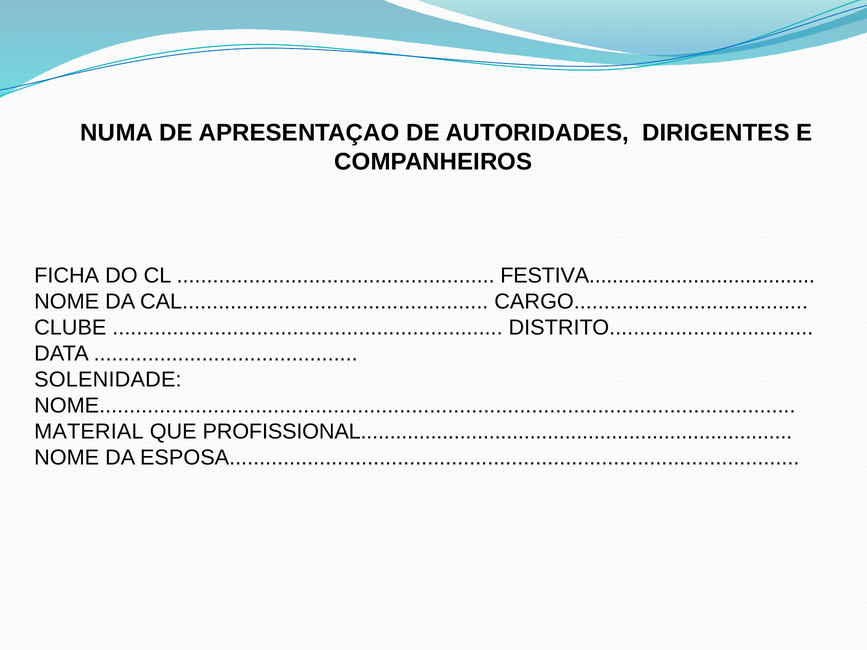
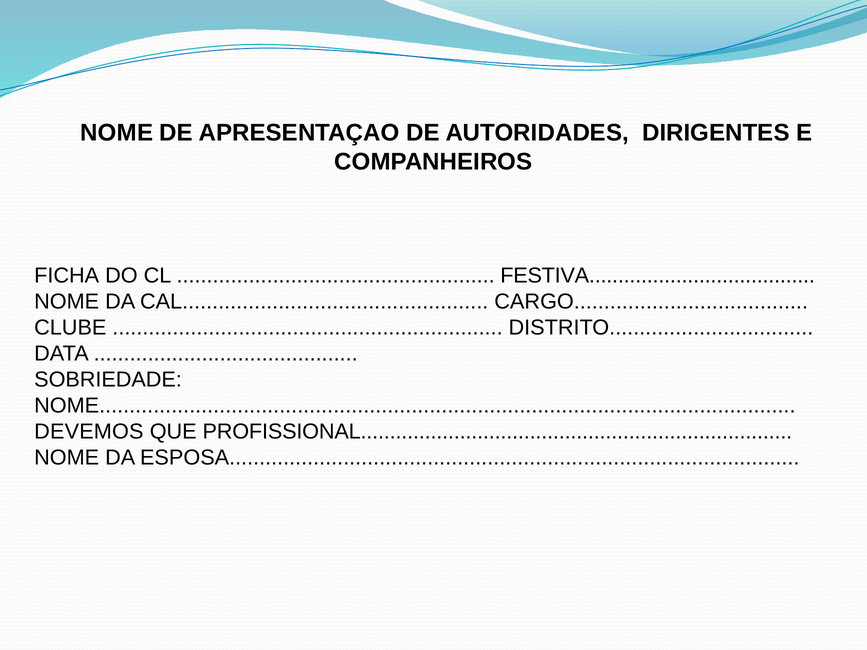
NUMA at (117, 133): NUMA -> NOME
SOLENIDADE: SOLENIDADE -> SOBRIEDADE
MATERIAL: MATERIAL -> DEVEMOS
